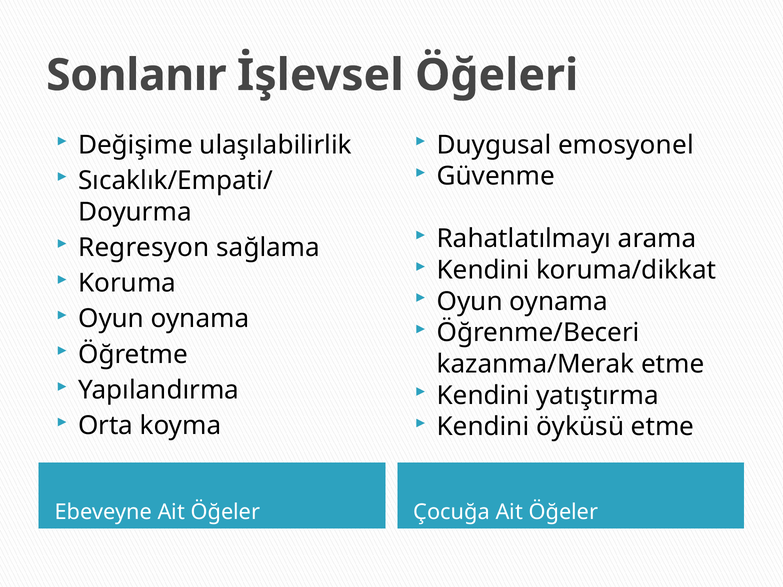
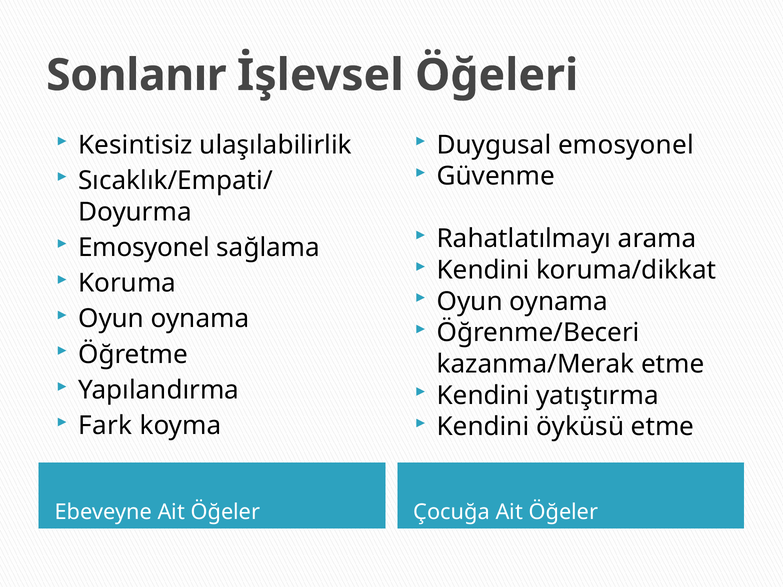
Değişime: Değişime -> Kesintisiz
Regresyon at (144, 248): Regresyon -> Emosyonel
Orta: Orta -> Fark
